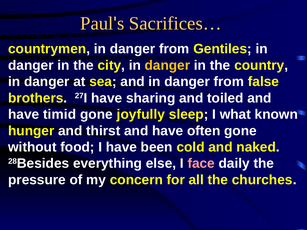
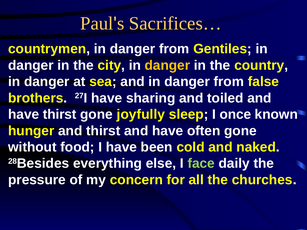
have timid: timid -> thirst
what: what -> once
face colour: pink -> light green
